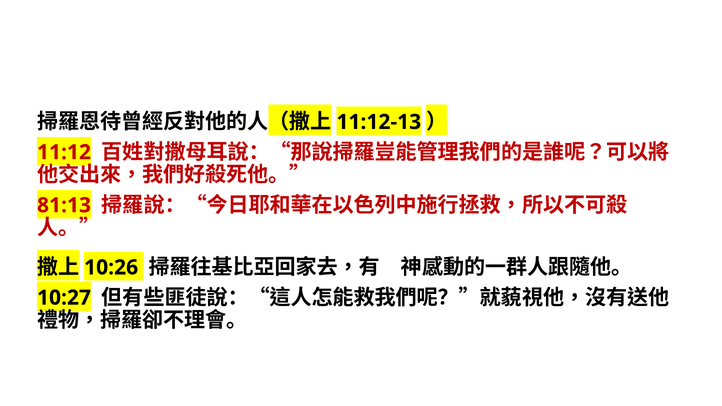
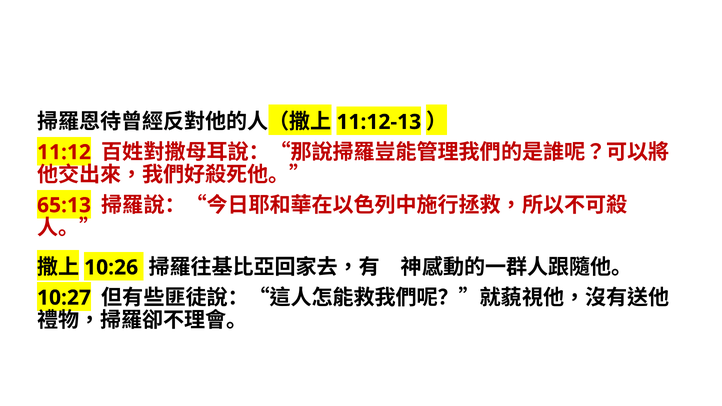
81:13: 81:13 -> 65:13
